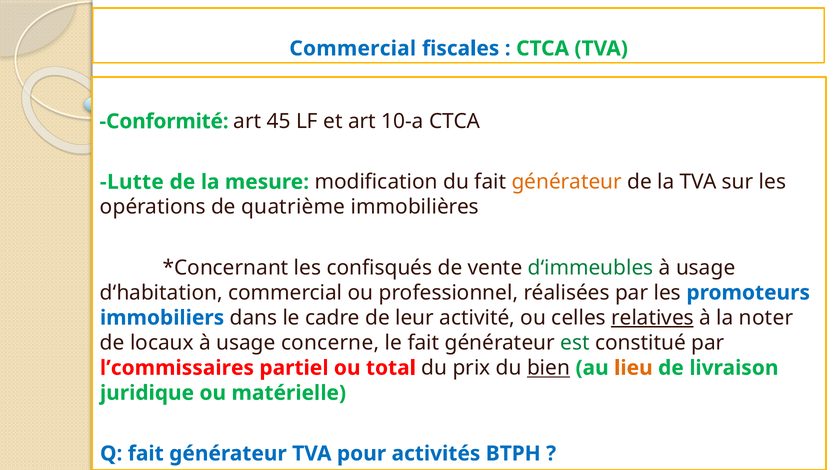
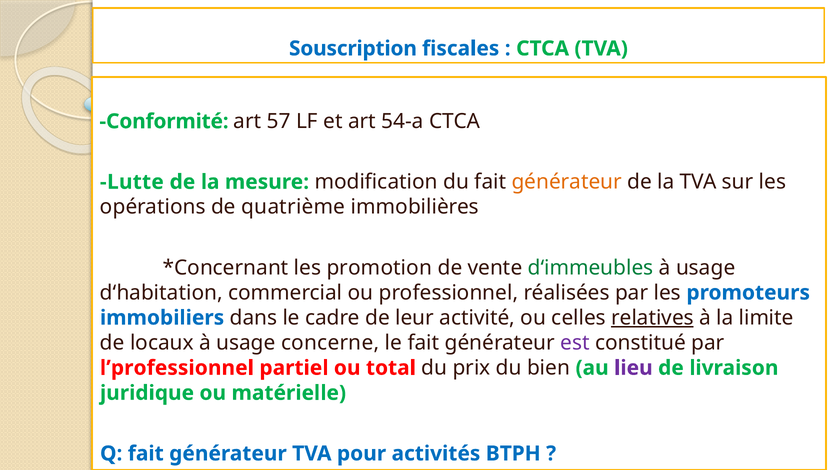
Commercial at (353, 49): Commercial -> Souscription
45: 45 -> 57
10-a: 10-a -> 54-a
confisqués: confisqués -> promotion
noter: noter -> limite
est colour: green -> purple
l’commissaires: l’commissaires -> l’professionnel
bien underline: present -> none
lieu colour: orange -> purple
